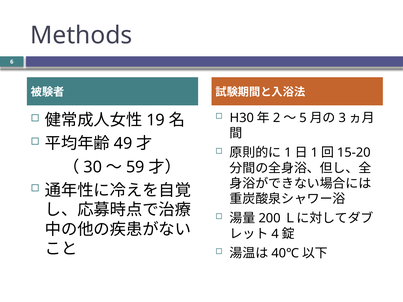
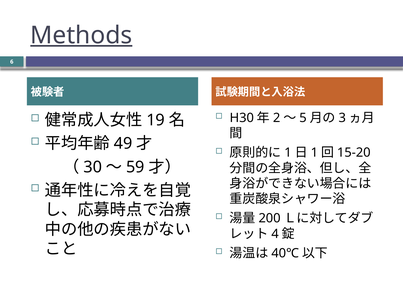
Methods underline: none -> present
